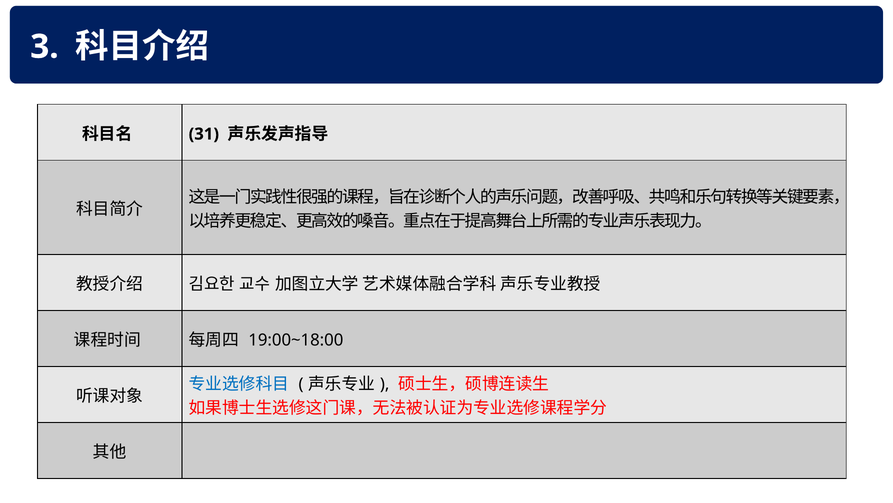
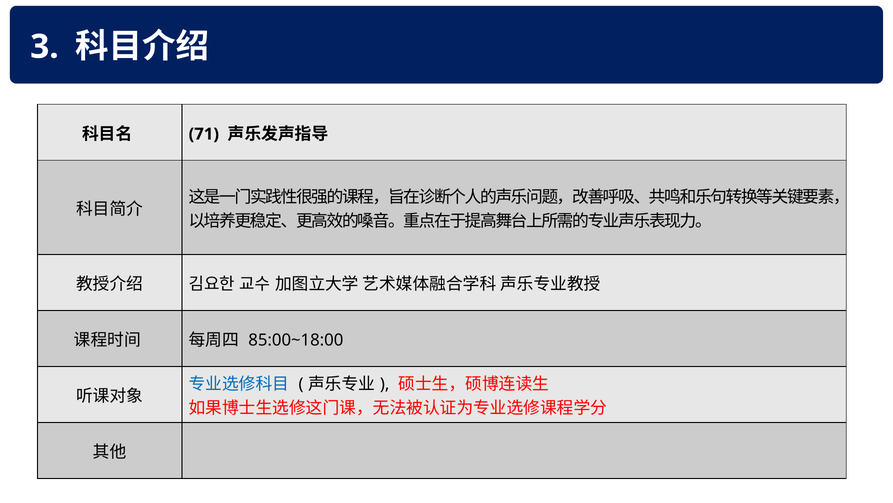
31: 31 -> 71
19:00~18:00: 19:00~18:00 -> 85:00~18:00
